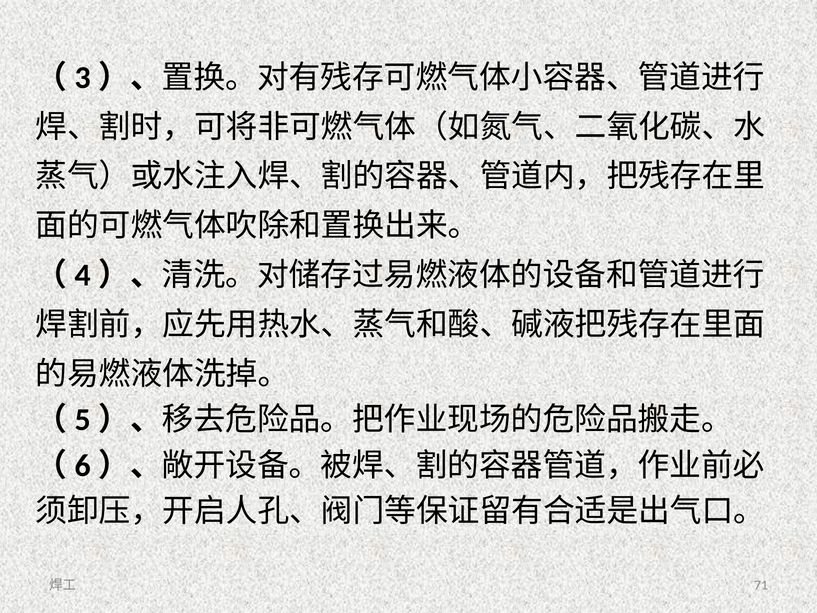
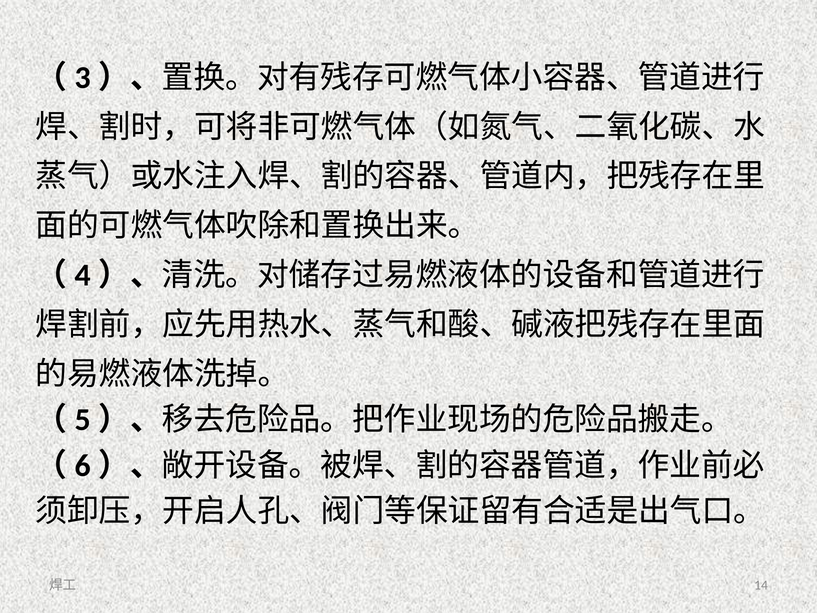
71: 71 -> 14
